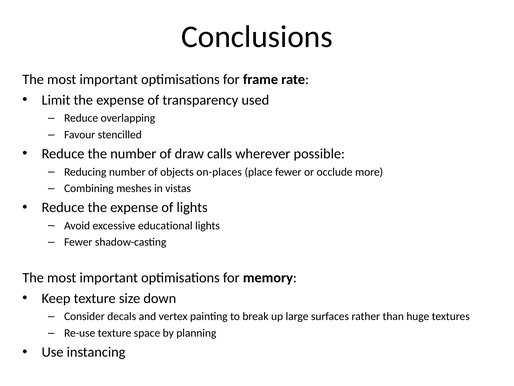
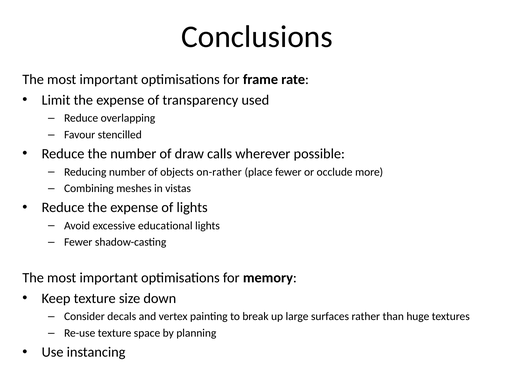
on-places: on-places -> on-rather
